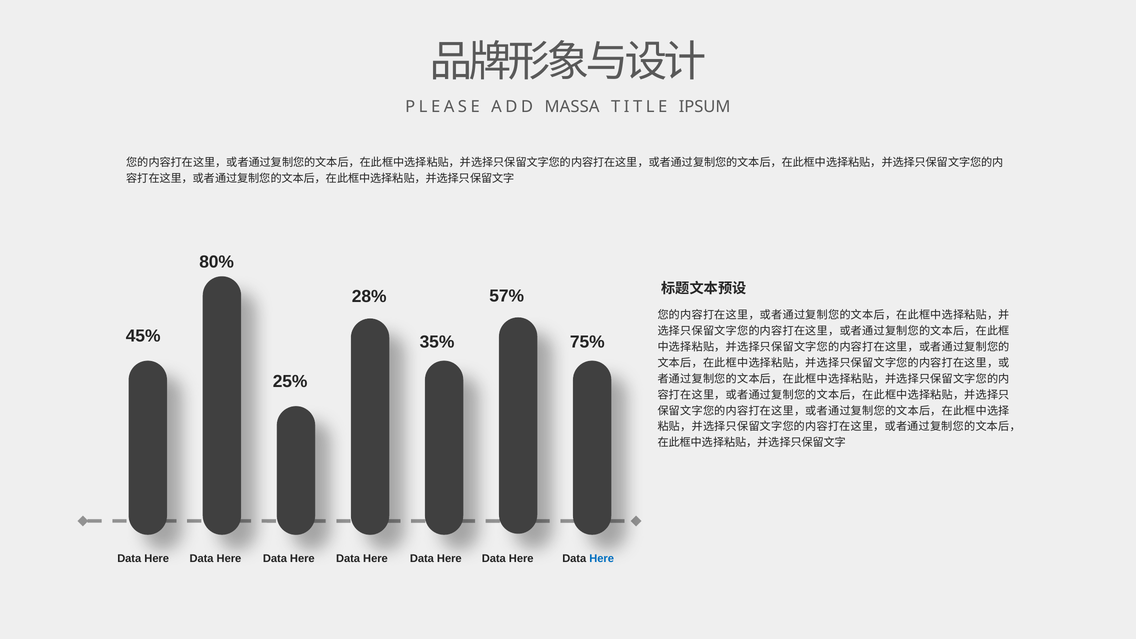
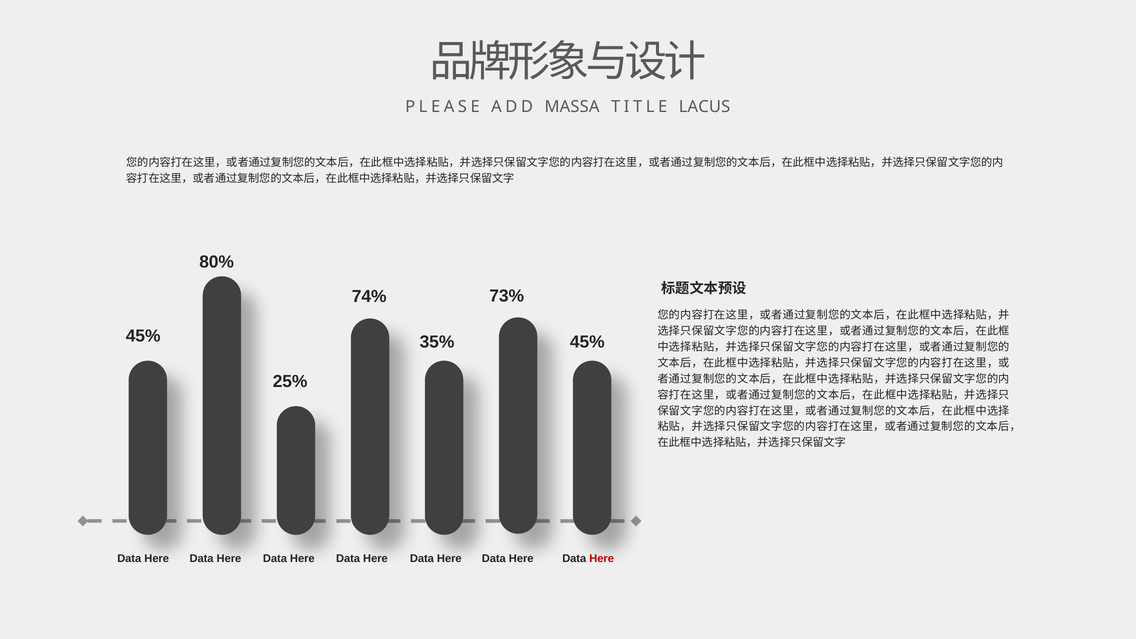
IPSUM: IPSUM -> LACUS
57%: 57% -> 73%
28%: 28% -> 74%
75% at (587, 342): 75% -> 45%
Here at (602, 558) colour: blue -> red
